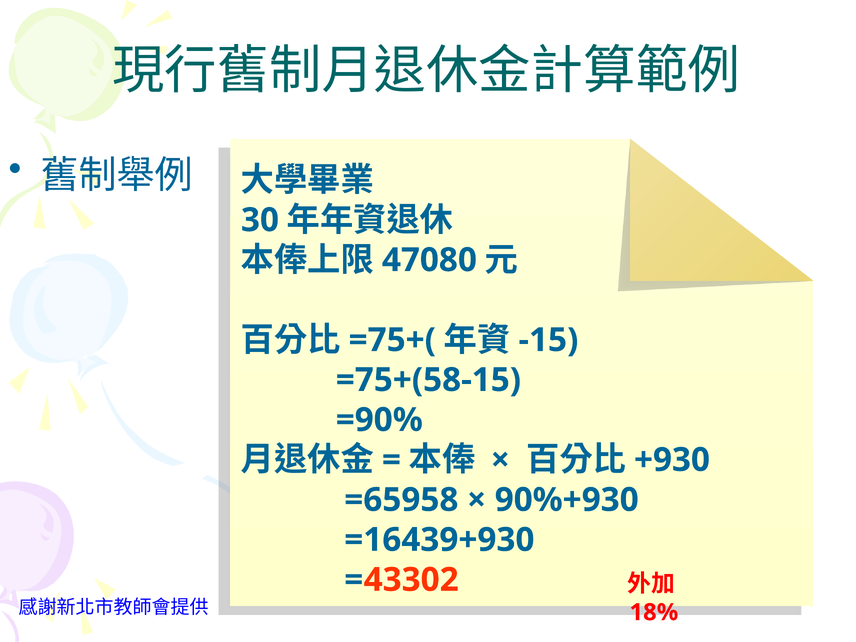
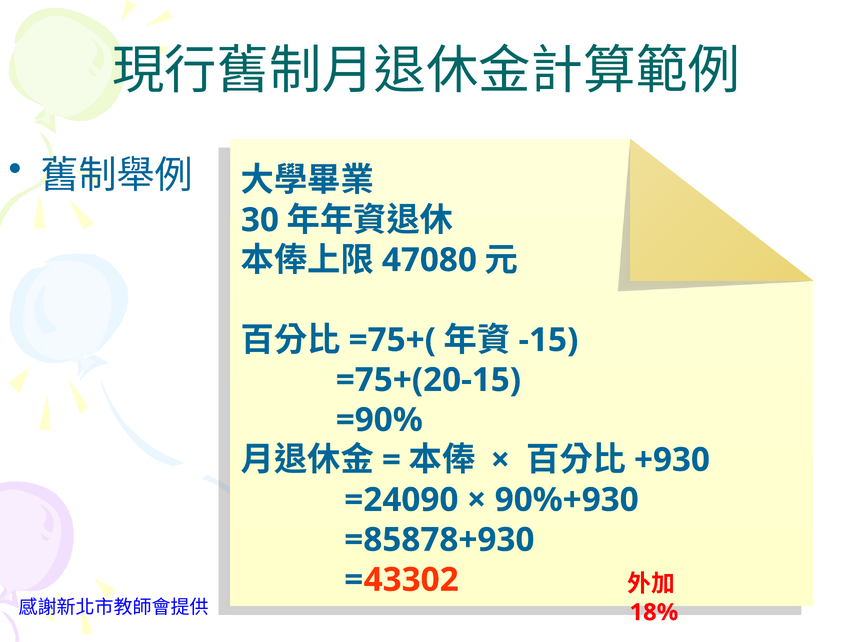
=75+(58-15: =75+(58-15 -> =75+(20-15
=65958: =65958 -> =24090
=16439+930: =16439+930 -> =85878+930
